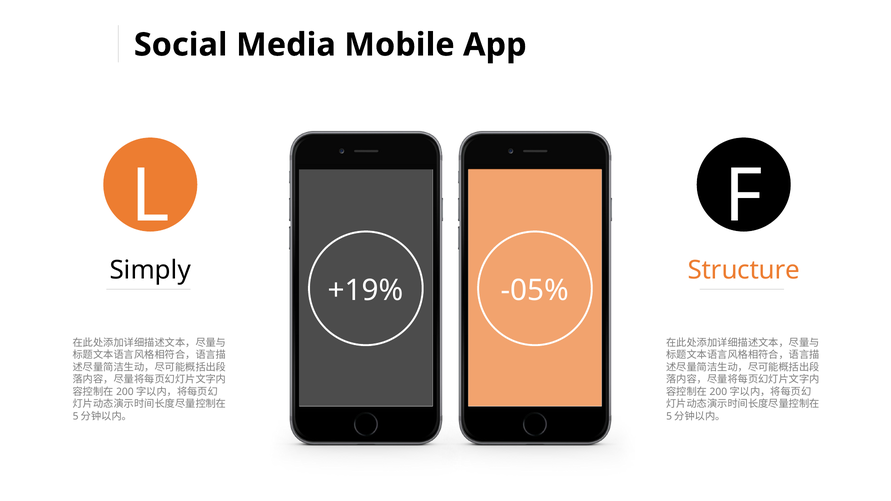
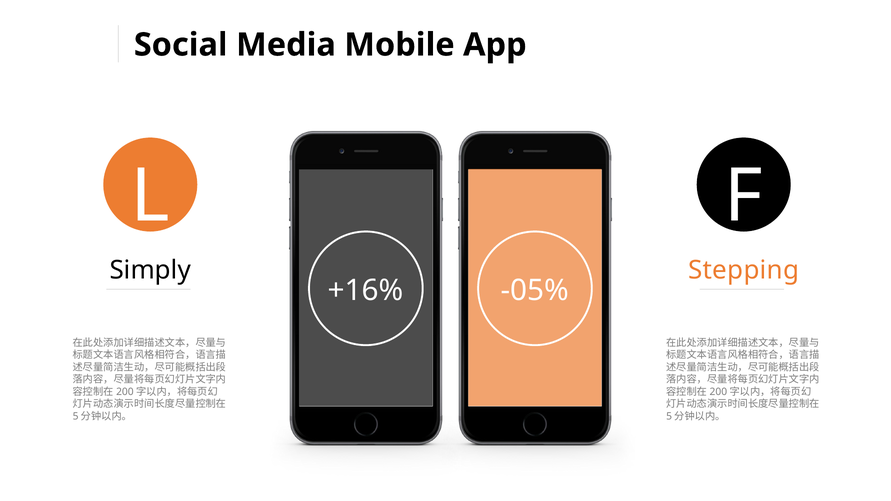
Structure: Structure -> Stepping
+19%: +19% -> +16%
